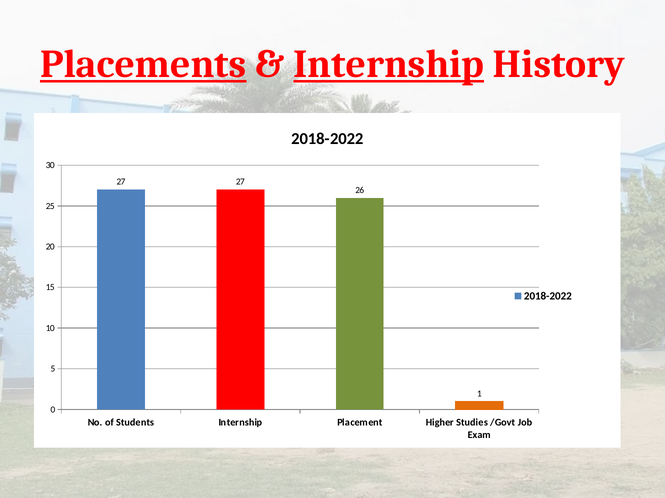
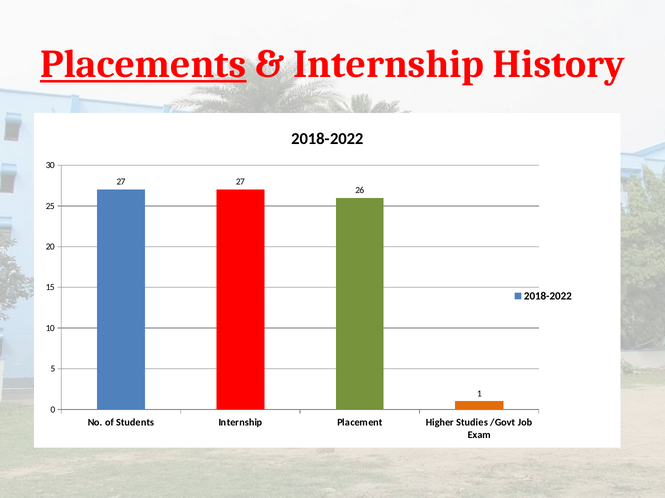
Internship at (389, 64) underline: present -> none
